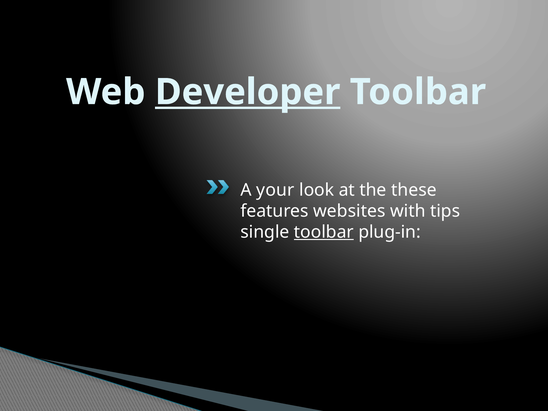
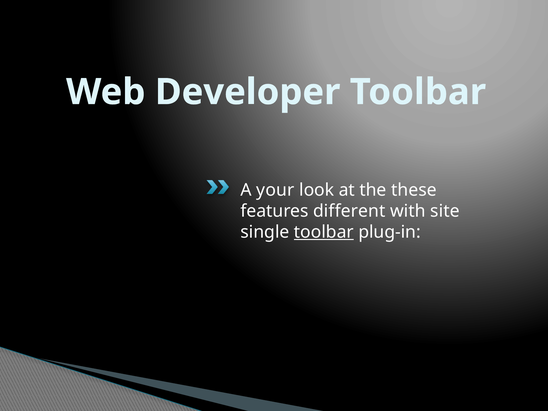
Developer underline: present -> none
websites: websites -> different
tips: tips -> site
